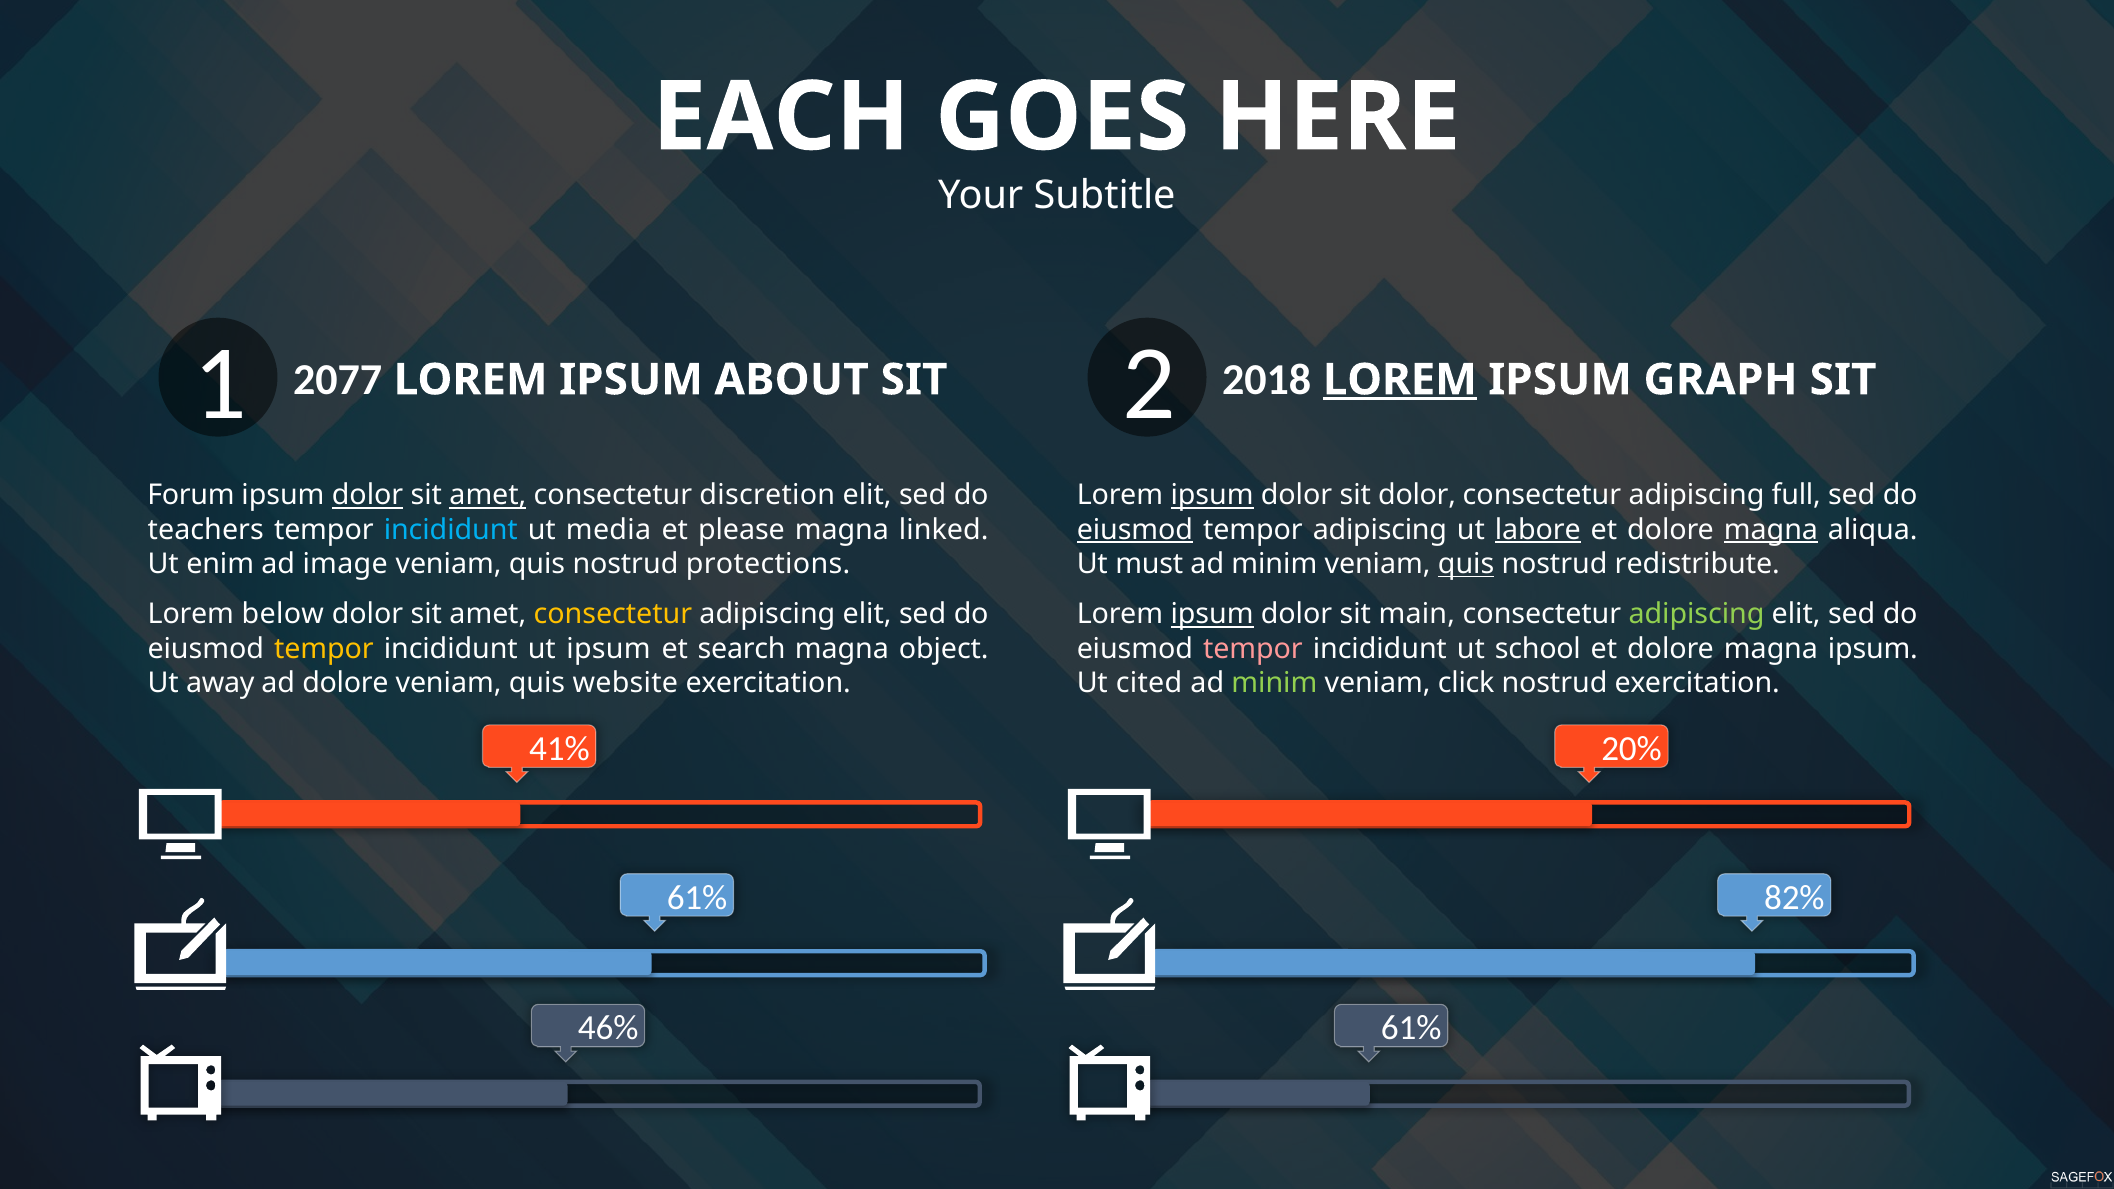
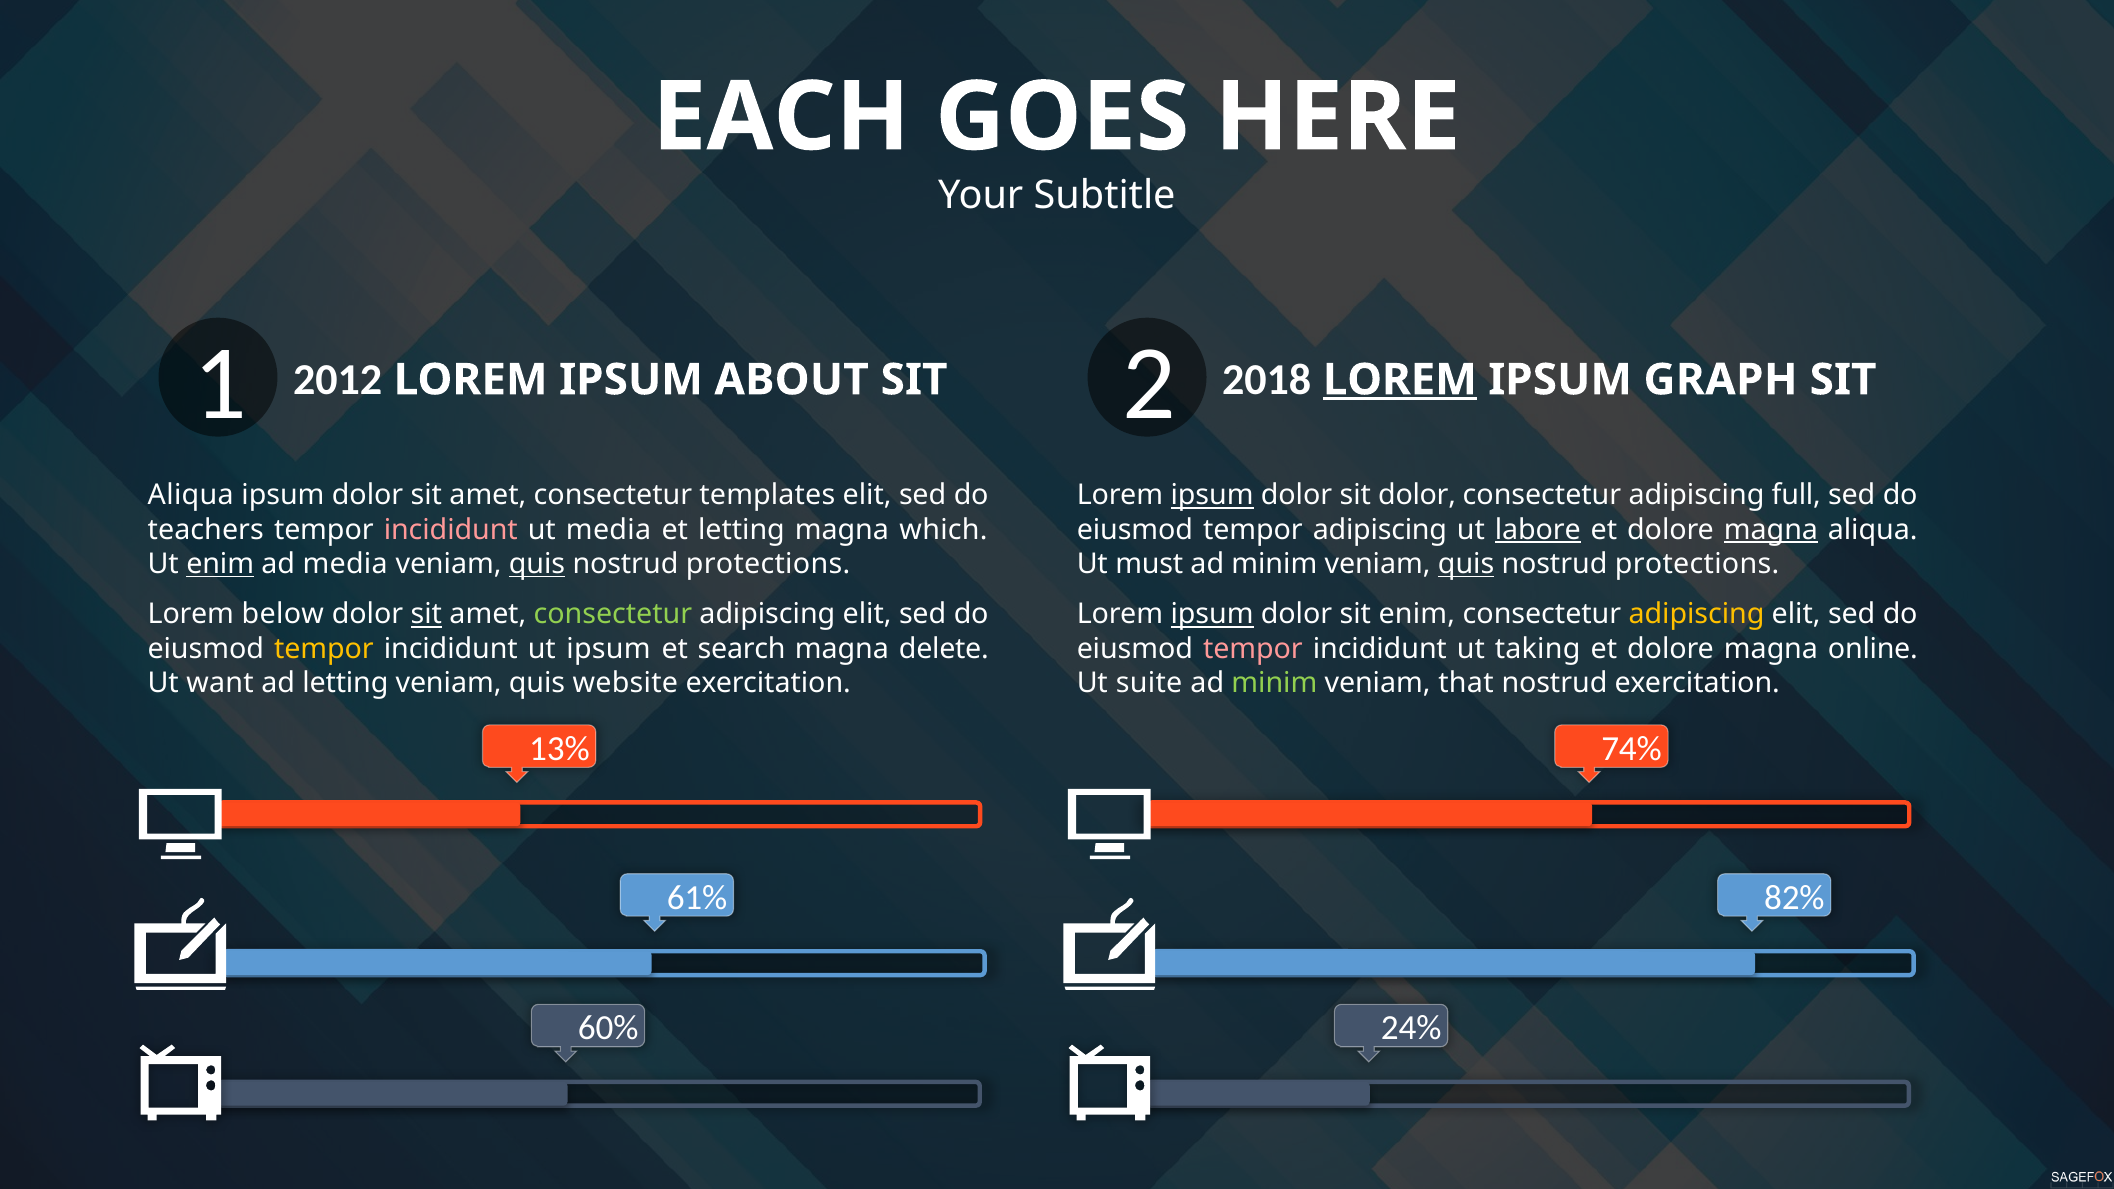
2077: 2077 -> 2012
Forum at (191, 496): Forum -> Aliqua
dolor at (368, 496) underline: present -> none
amet at (488, 496) underline: present -> none
discretion: discretion -> templates
incididunt at (451, 530) colour: light blue -> pink
et please: please -> letting
linked: linked -> which
eiusmod at (1135, 530) underline: present -> none
enim at (220, 564) underline: none -> present
ad image: image -> media
quis at (537, 564) underline: none -> present
redistribute at (1697, 564): redistribute -> protections
sit at (426, 615) underline: none -> present
consectetur at (613, 615) colour: yellow -> light green
sit main: main -> enim
adipiscing at (1697, 615) colour: light green -> yellow
object: object -> delete
school: school -> taking
magna ipsum: ipsum -> online
away: away -> want
ad dolore: dolore -> letting
cited: cited -> suite
click: click -> that
41%: 41% -> 13%
20%: 20% -> 74%
46%: 46% -> 60%
61% at (1411, 1028): 61% -> 24%
